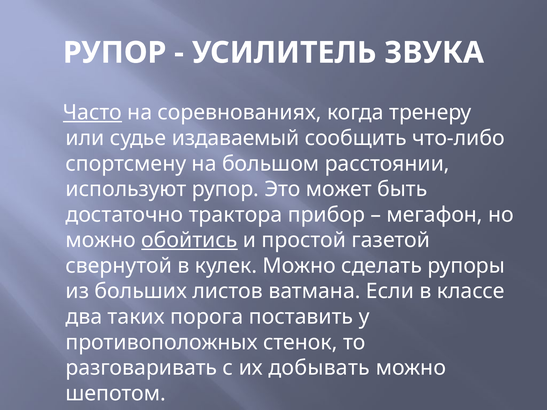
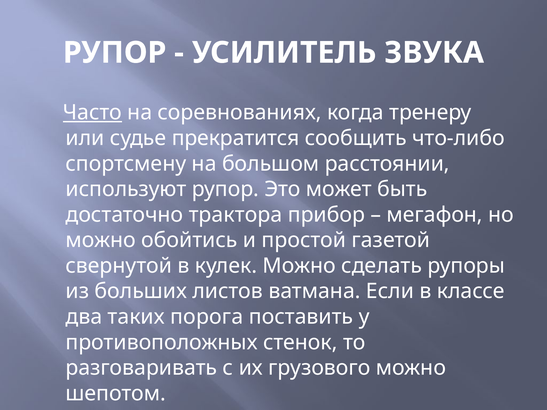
издаваемый: издаваемый -> прекратится
обойтись underline: present -> none
добывать: добывать -> грузового
